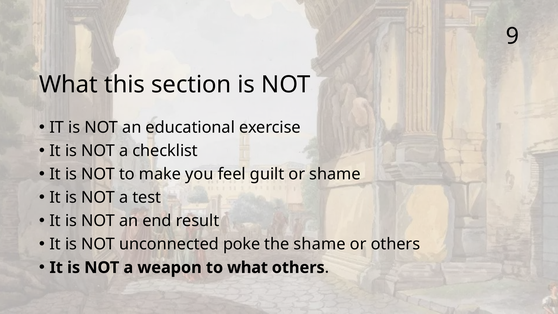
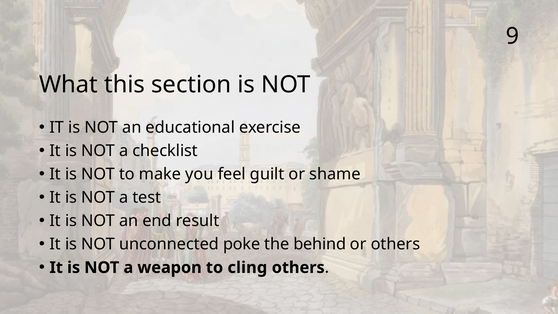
the shame: shame -> behind
to what: what -> cling
